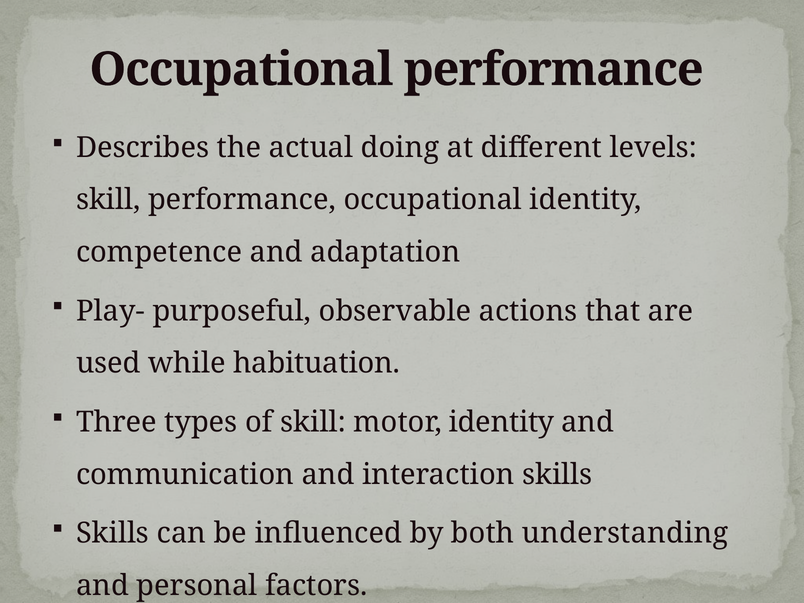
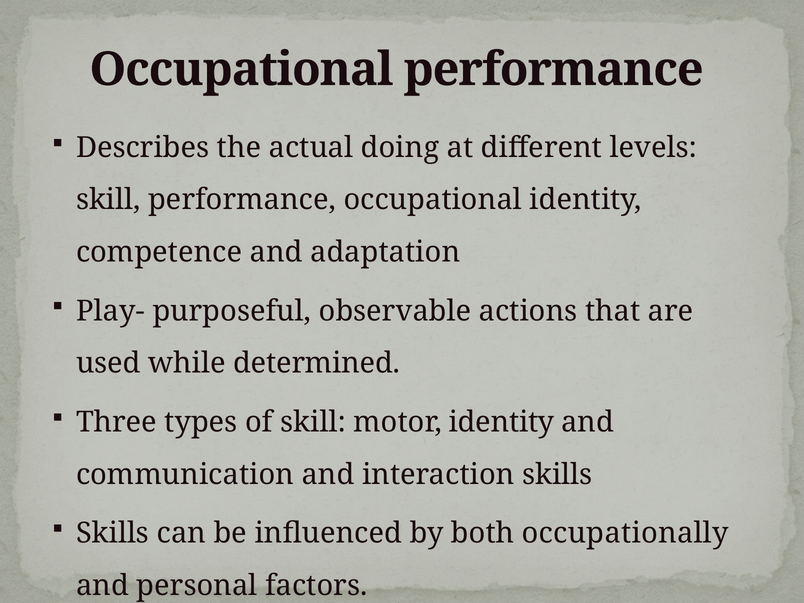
habituation: habituation -> determined
understanding: understanding -> occupationally
